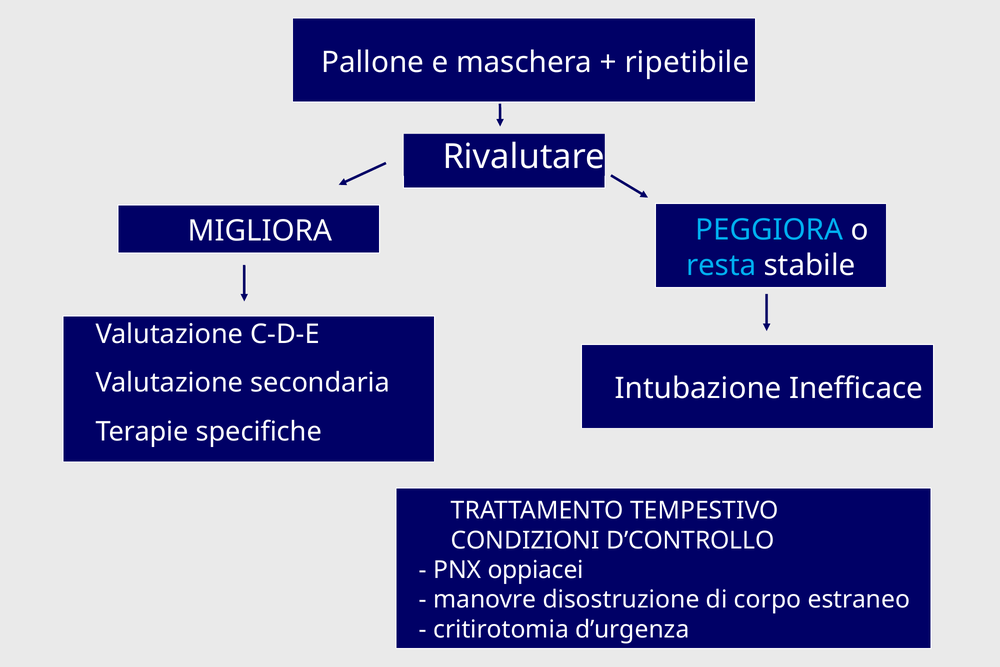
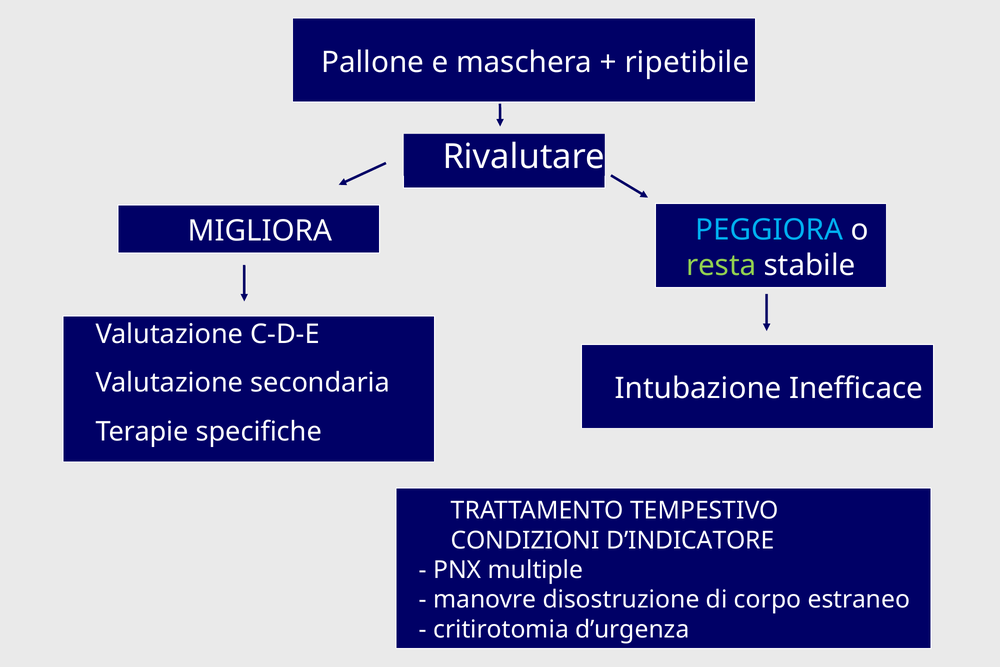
resta colour: light blue -> light green
D’CONTROLLO: D’CONTROLLO -> D’INDICATORE
oppiacei: oppiacei -> multiple
